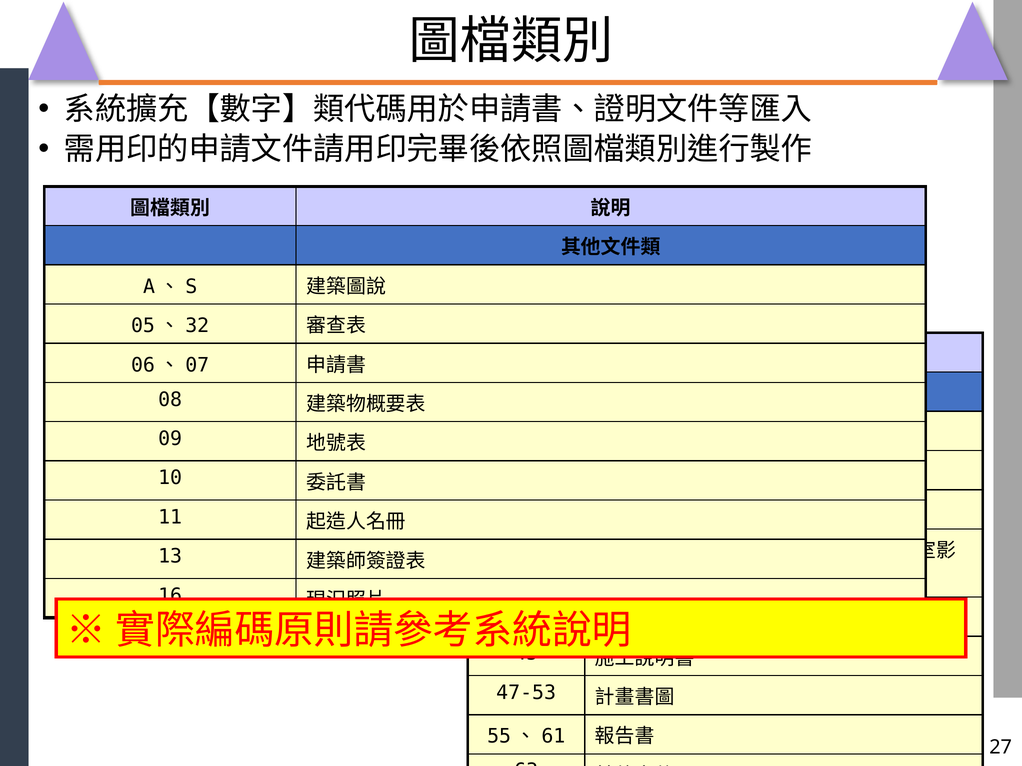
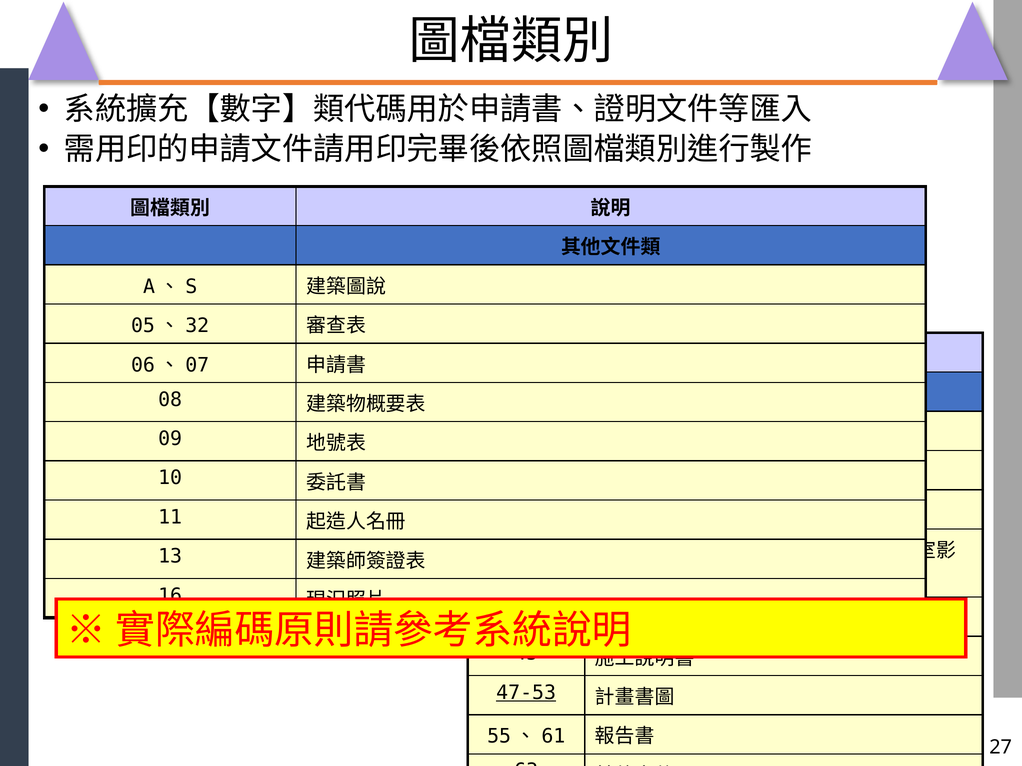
47-53 underline: none -> present
